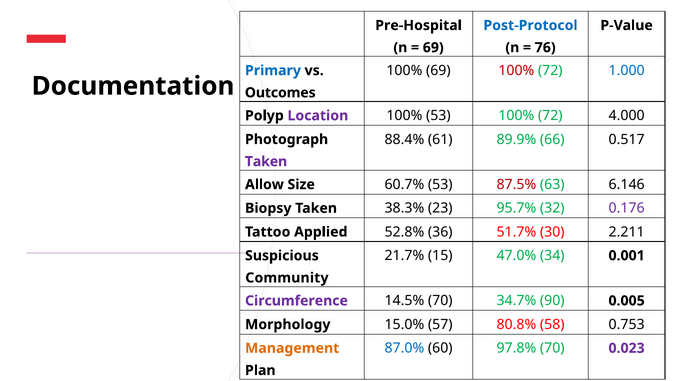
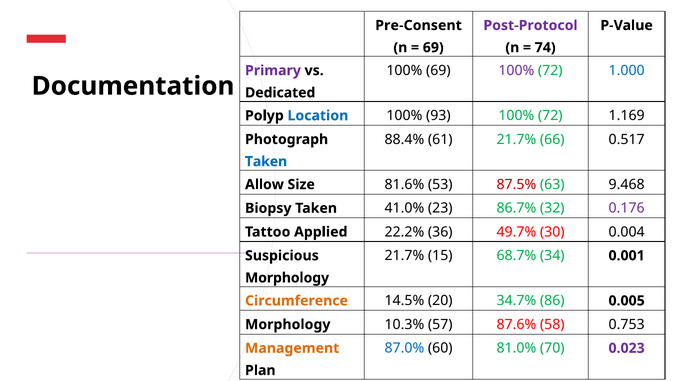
Pre-Hospital: Pre-Hospital -> Pre-Consent
Post-Protocol colour: blue -> purple
76: 76 -> 74
100% at (516, 70) colour: red -> purple
Primary colour: blue -> purple
Outcomes: Outcomes -> Dedicated
Location colour: purple -> blue
100% 53: 53 -> 93
4.000: 4.000 -> 1.169
61 89.9%: 89.9% -> 21.7%
Taken at (266, 161) colour: purple -> blue
60.7%: 60.7% -> 81.6%
6.146: 6.146 -> 9.468
38.3%: 38.3% -> 41.0%
95.7%: 95.7% -> 86.7%
52.8%: 52.8% -> 22.2%
51.7%: 51.7% -> 49.7%
2.211: 2.211 -> 0.004
47.0%: 47.0% -> 68.7%
Community at (287, 278): Community -> Morphology
Circumference colour: purple -> orange
14.5% 70: 70 -> 20
90: 90 -> 86
15.0%: 15.0% -> 10.3%
80.8%: 80.8% -> 87.6%
97.8%: 97.8% -> 81.0%
